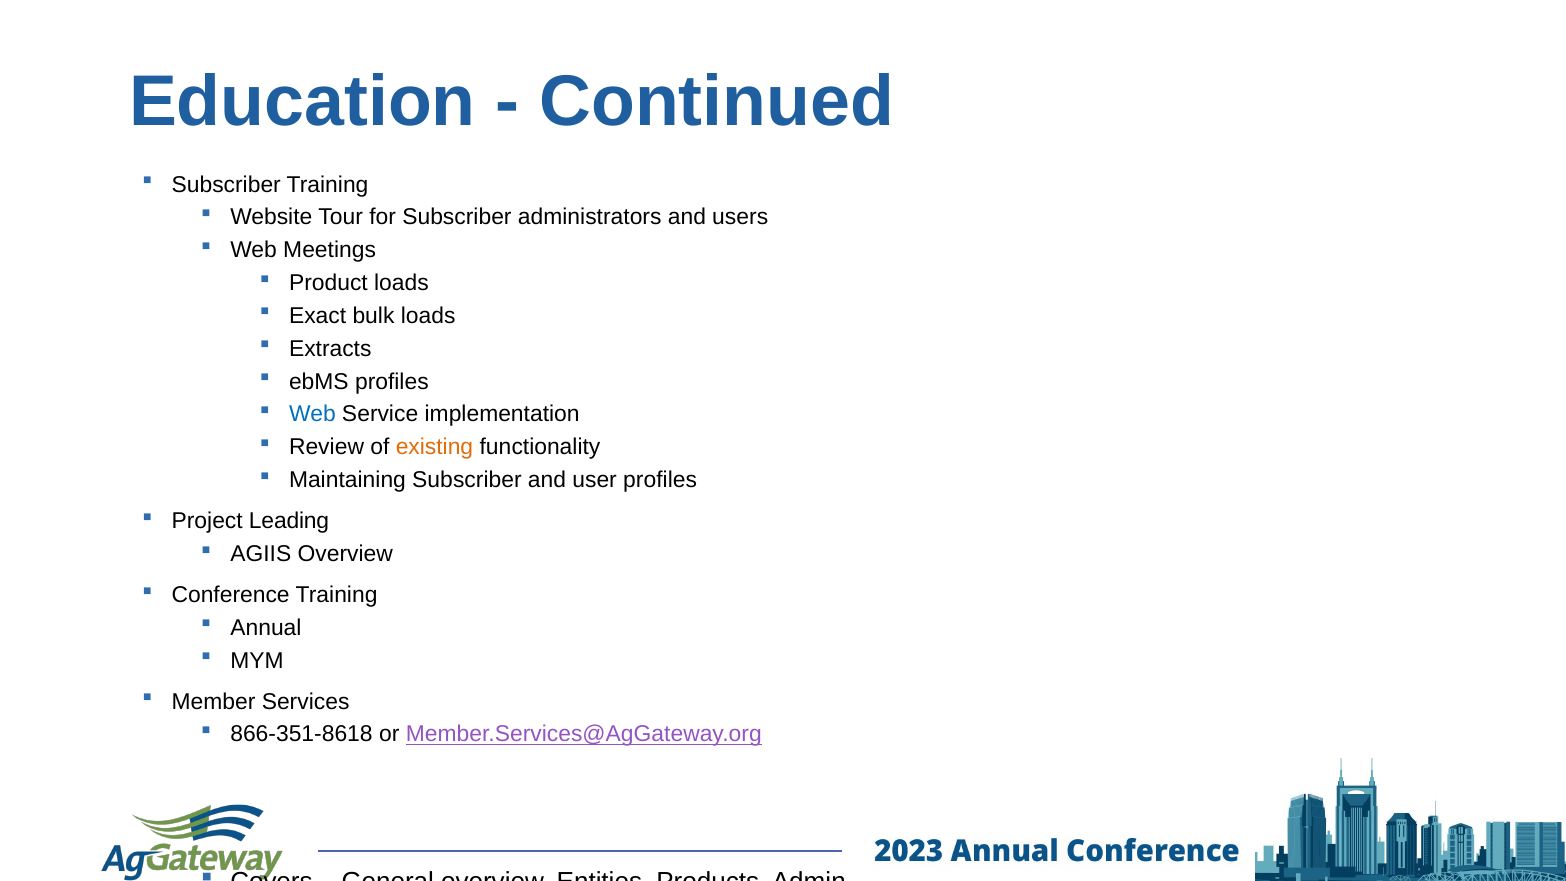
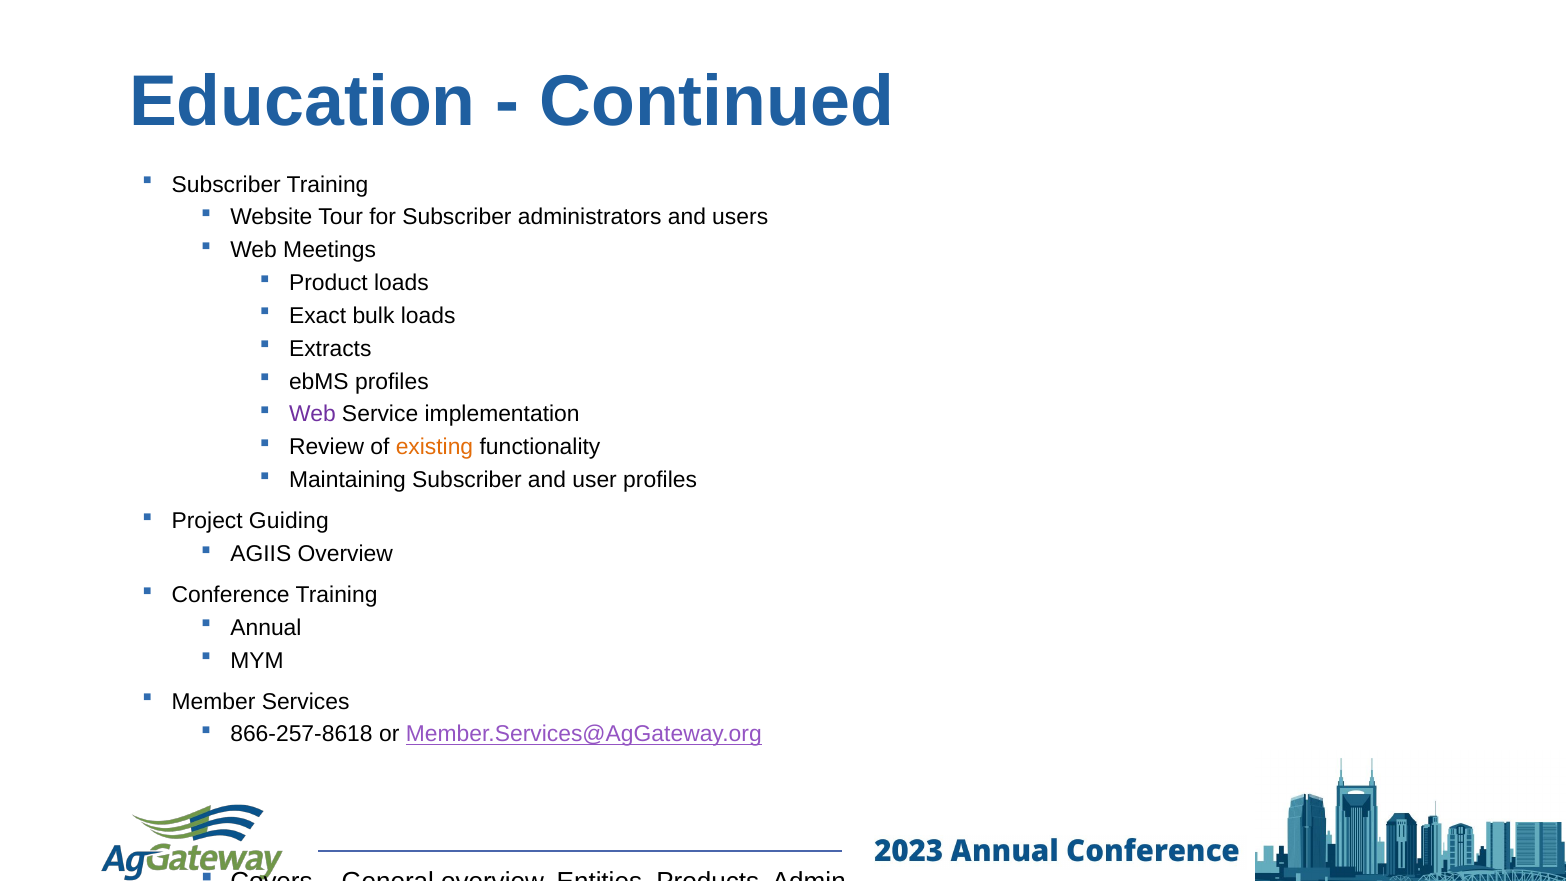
Web at (312, 414) colour: blue -> purple
Leading: Leading -> Guiding
866-351-8618: 866-351-8618 -> 866-257-8618
